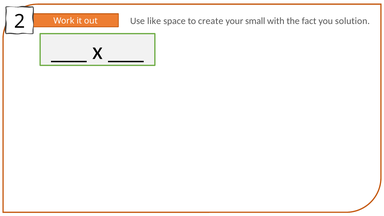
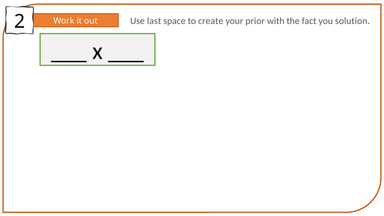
like: like -> last
small: small -> prior
